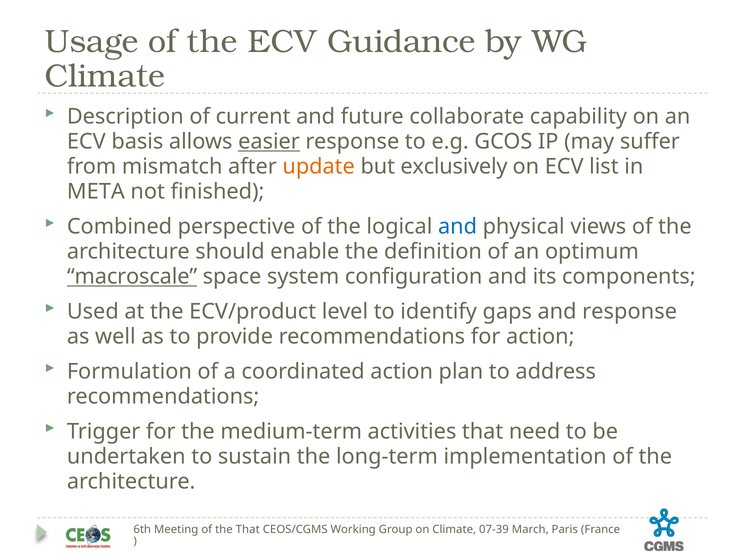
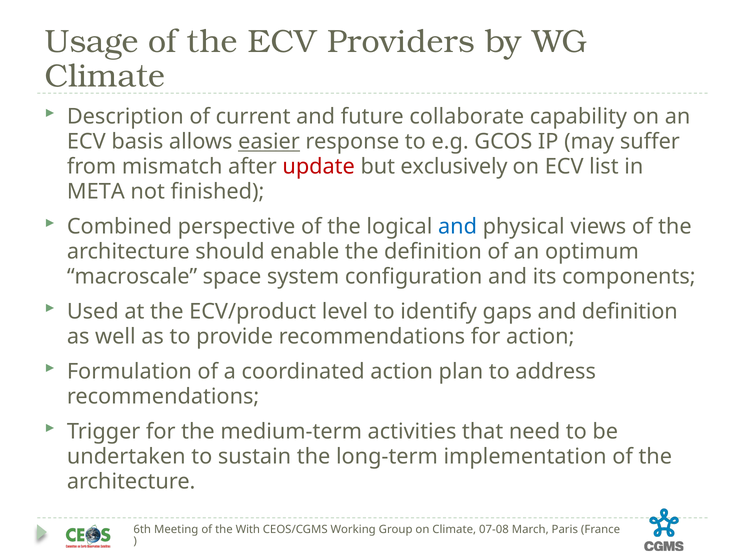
Guidance: Guidance -> Providers
update colour: orange -> red
macroscale underline: present -> none
and response: response -> definition
the That: That -> With
07-39: 07-39 -> 07-08
